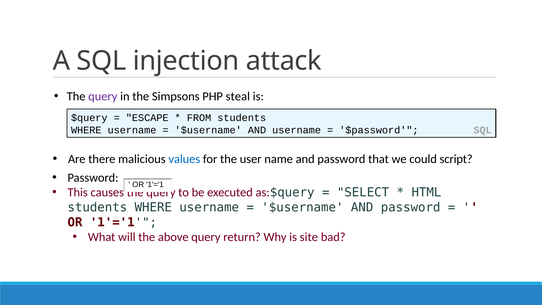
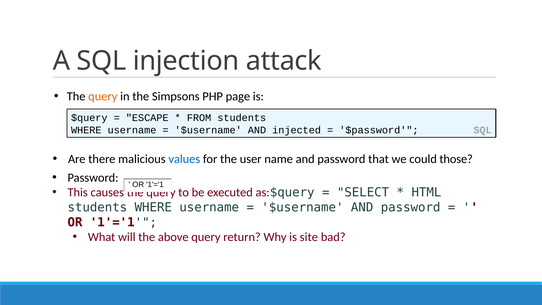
query at (103, 96) colour: purple -> orange
steal: steal -> page
AND username: username -> injected
script: script -> those
